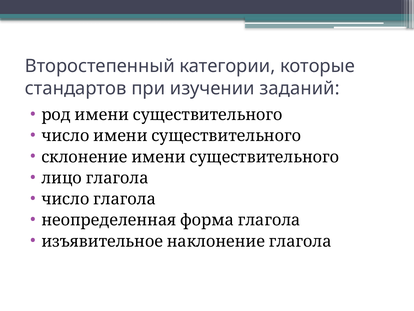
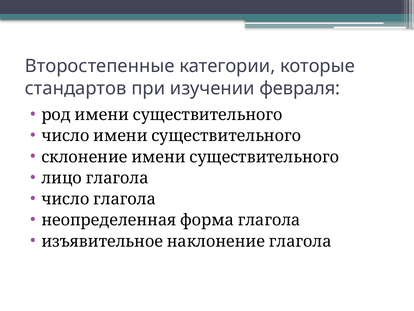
Второстепенный: Второстепенный -> Второстепенные
заданий: заданий -> февраля
